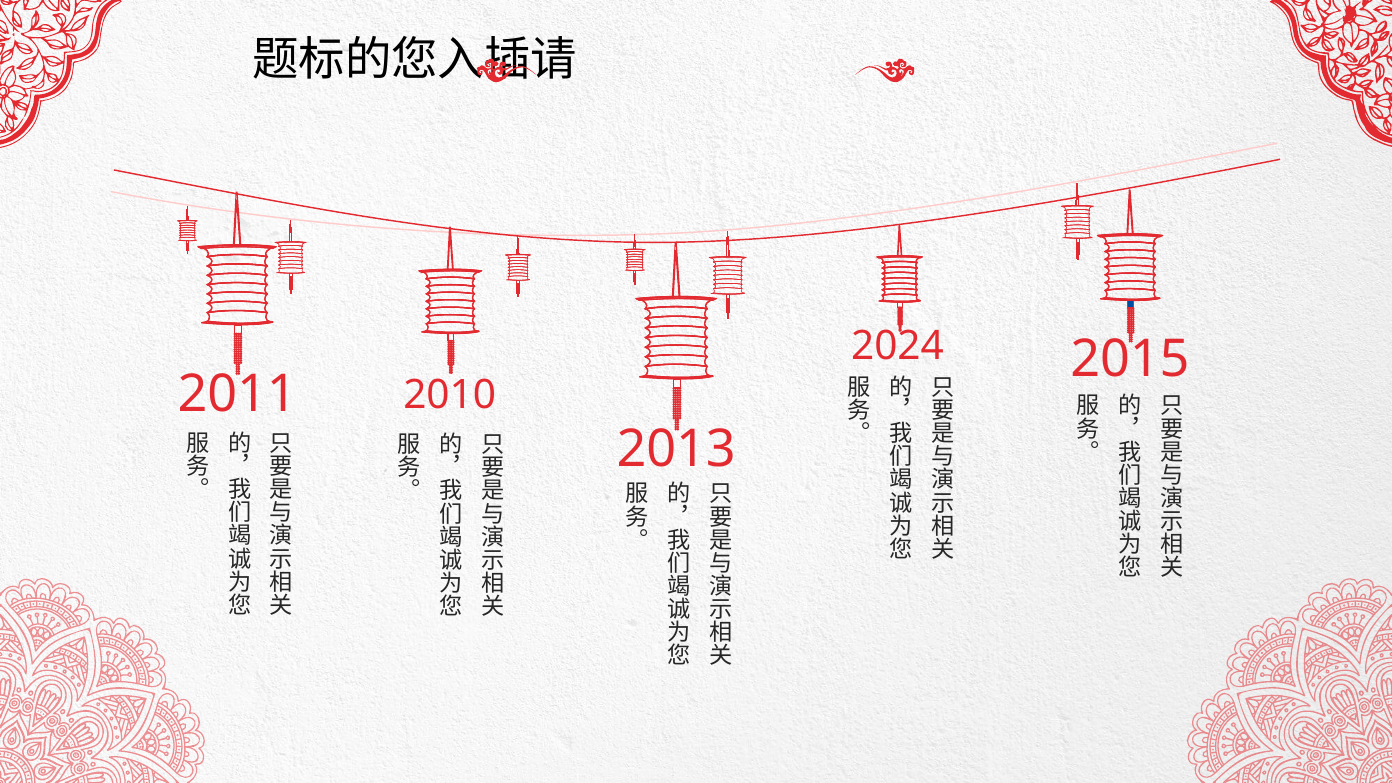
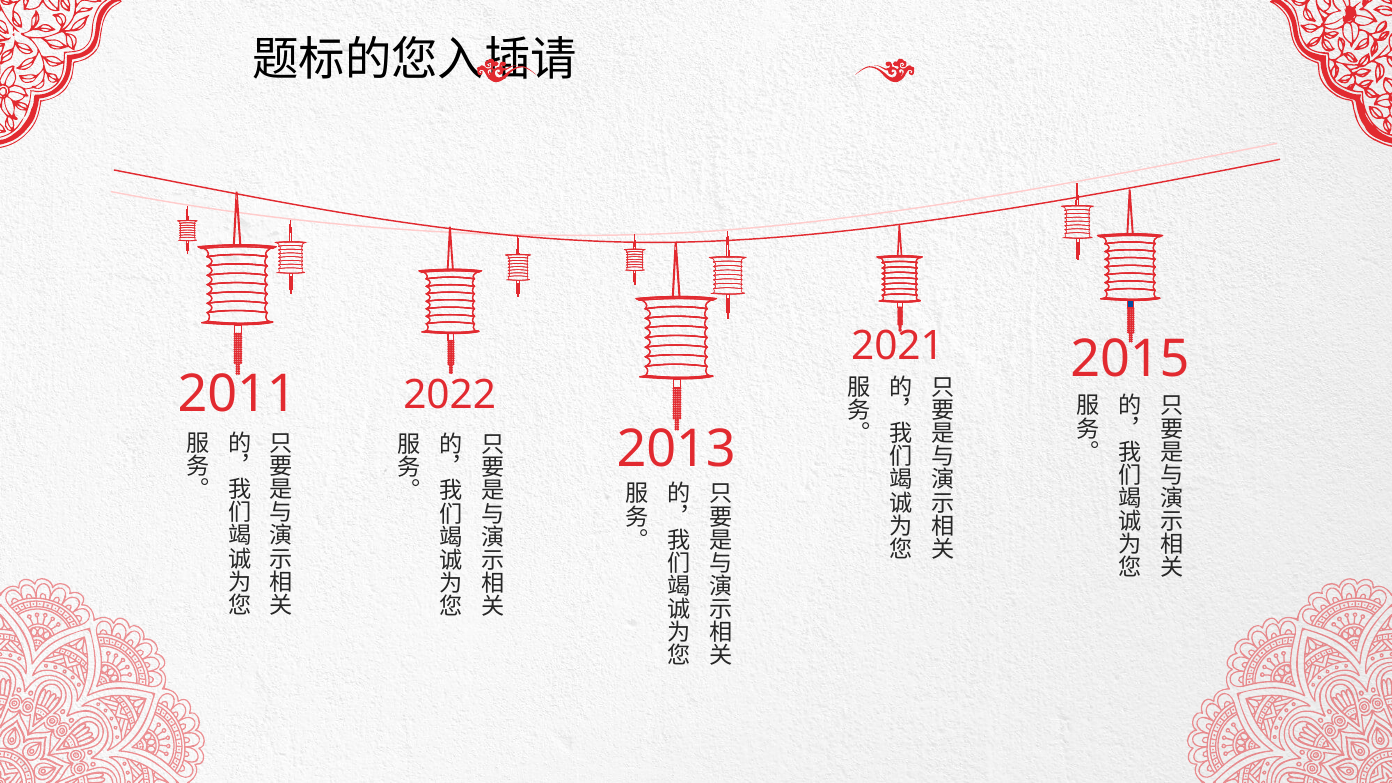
2024: 2024 -> 2021
2010: 2010 -> 2022
